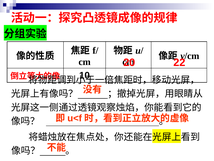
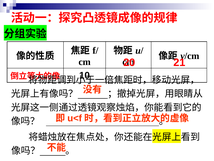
22: 22 -> 21
